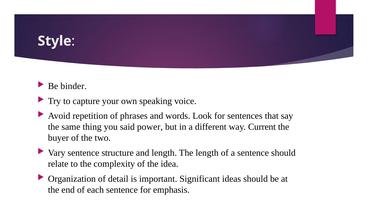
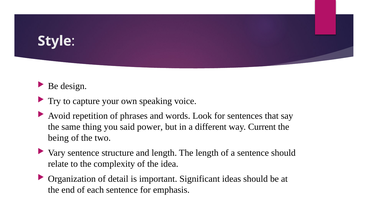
binder: binder -> design
buyer: buyer -> being
